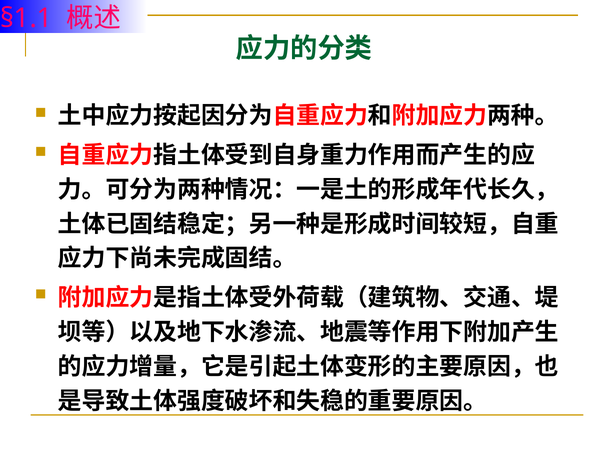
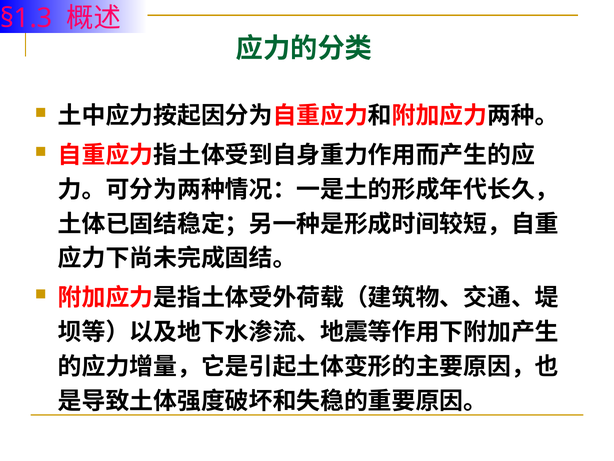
§1.1: §1.1 -> §1.3
